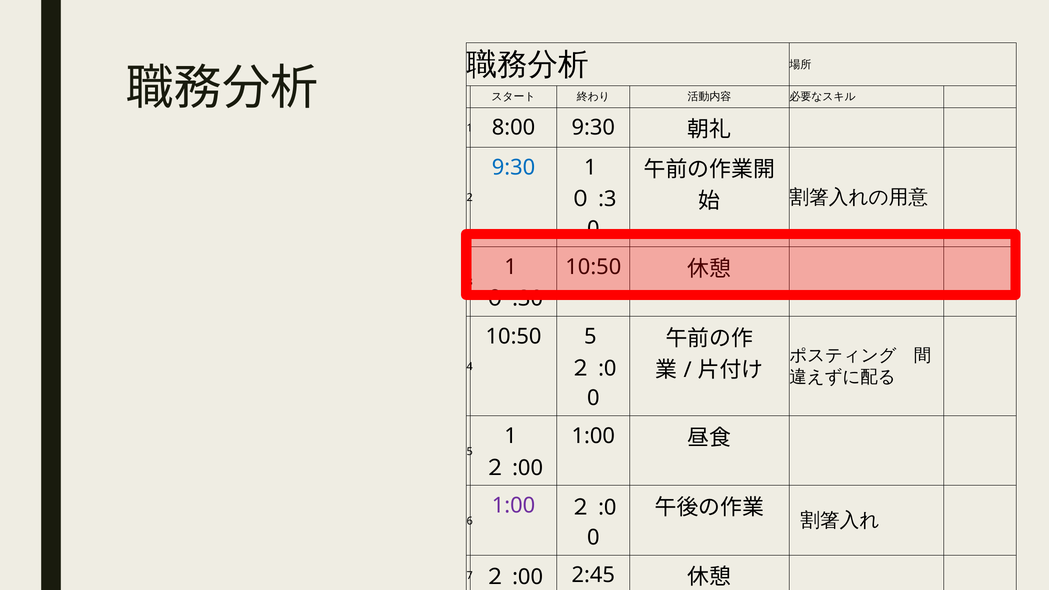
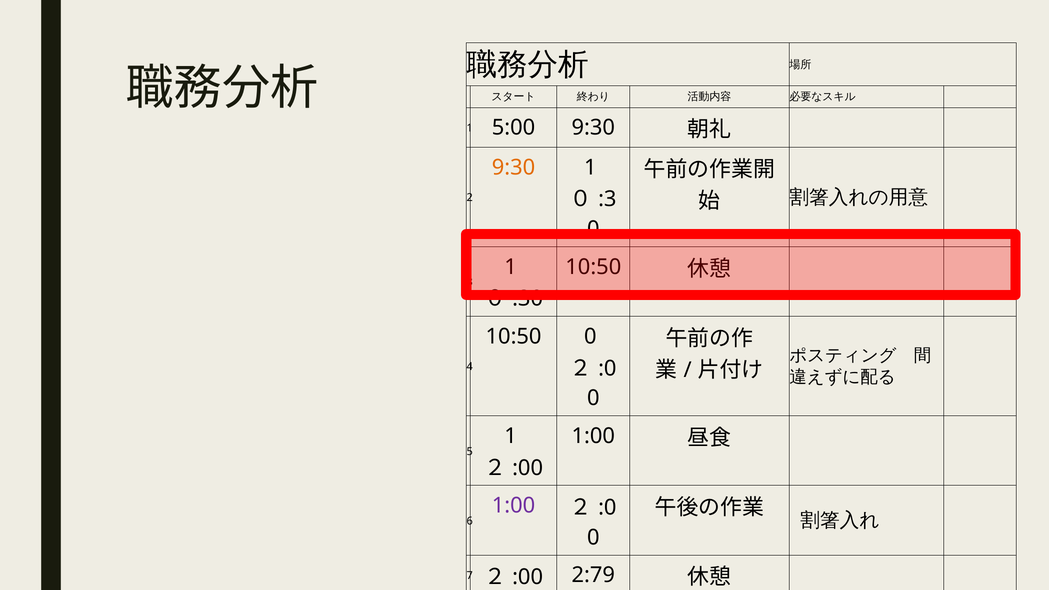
8:00: 8:00 -> 5:00
9:30 at (513, 167) colour: blue -> orange
10:50 5: 5 -> 0
2:45: 2:45 -> 2:79
